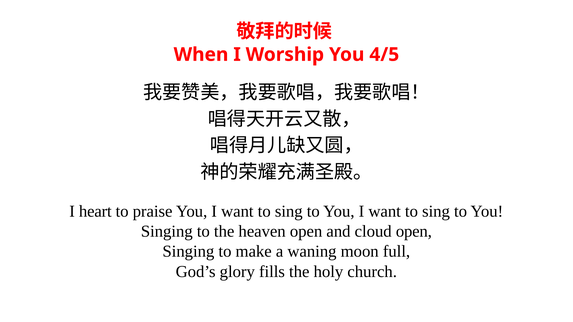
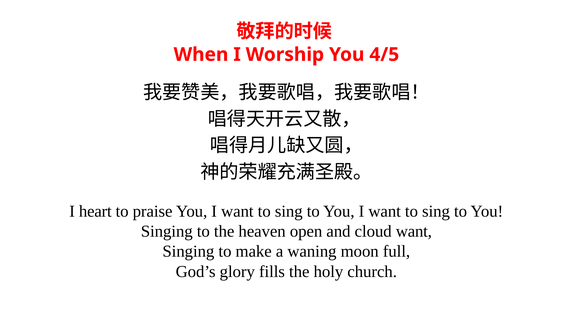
cloud open: open -> want
